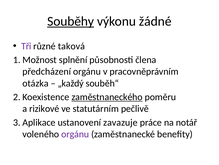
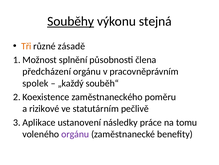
žádné: žádné -> stejná
Tři colour: purple -> orange
taková: taková -> zásadě
otázka: otázka -> spolek
zaměstnaneckého underline: present -> none
zavazuje: zavazuje -> následky
notář: notář -> tomu
